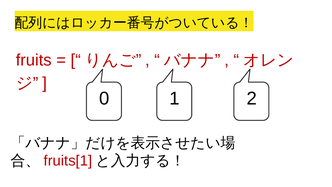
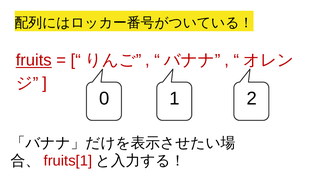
fruits underline: none -> present
